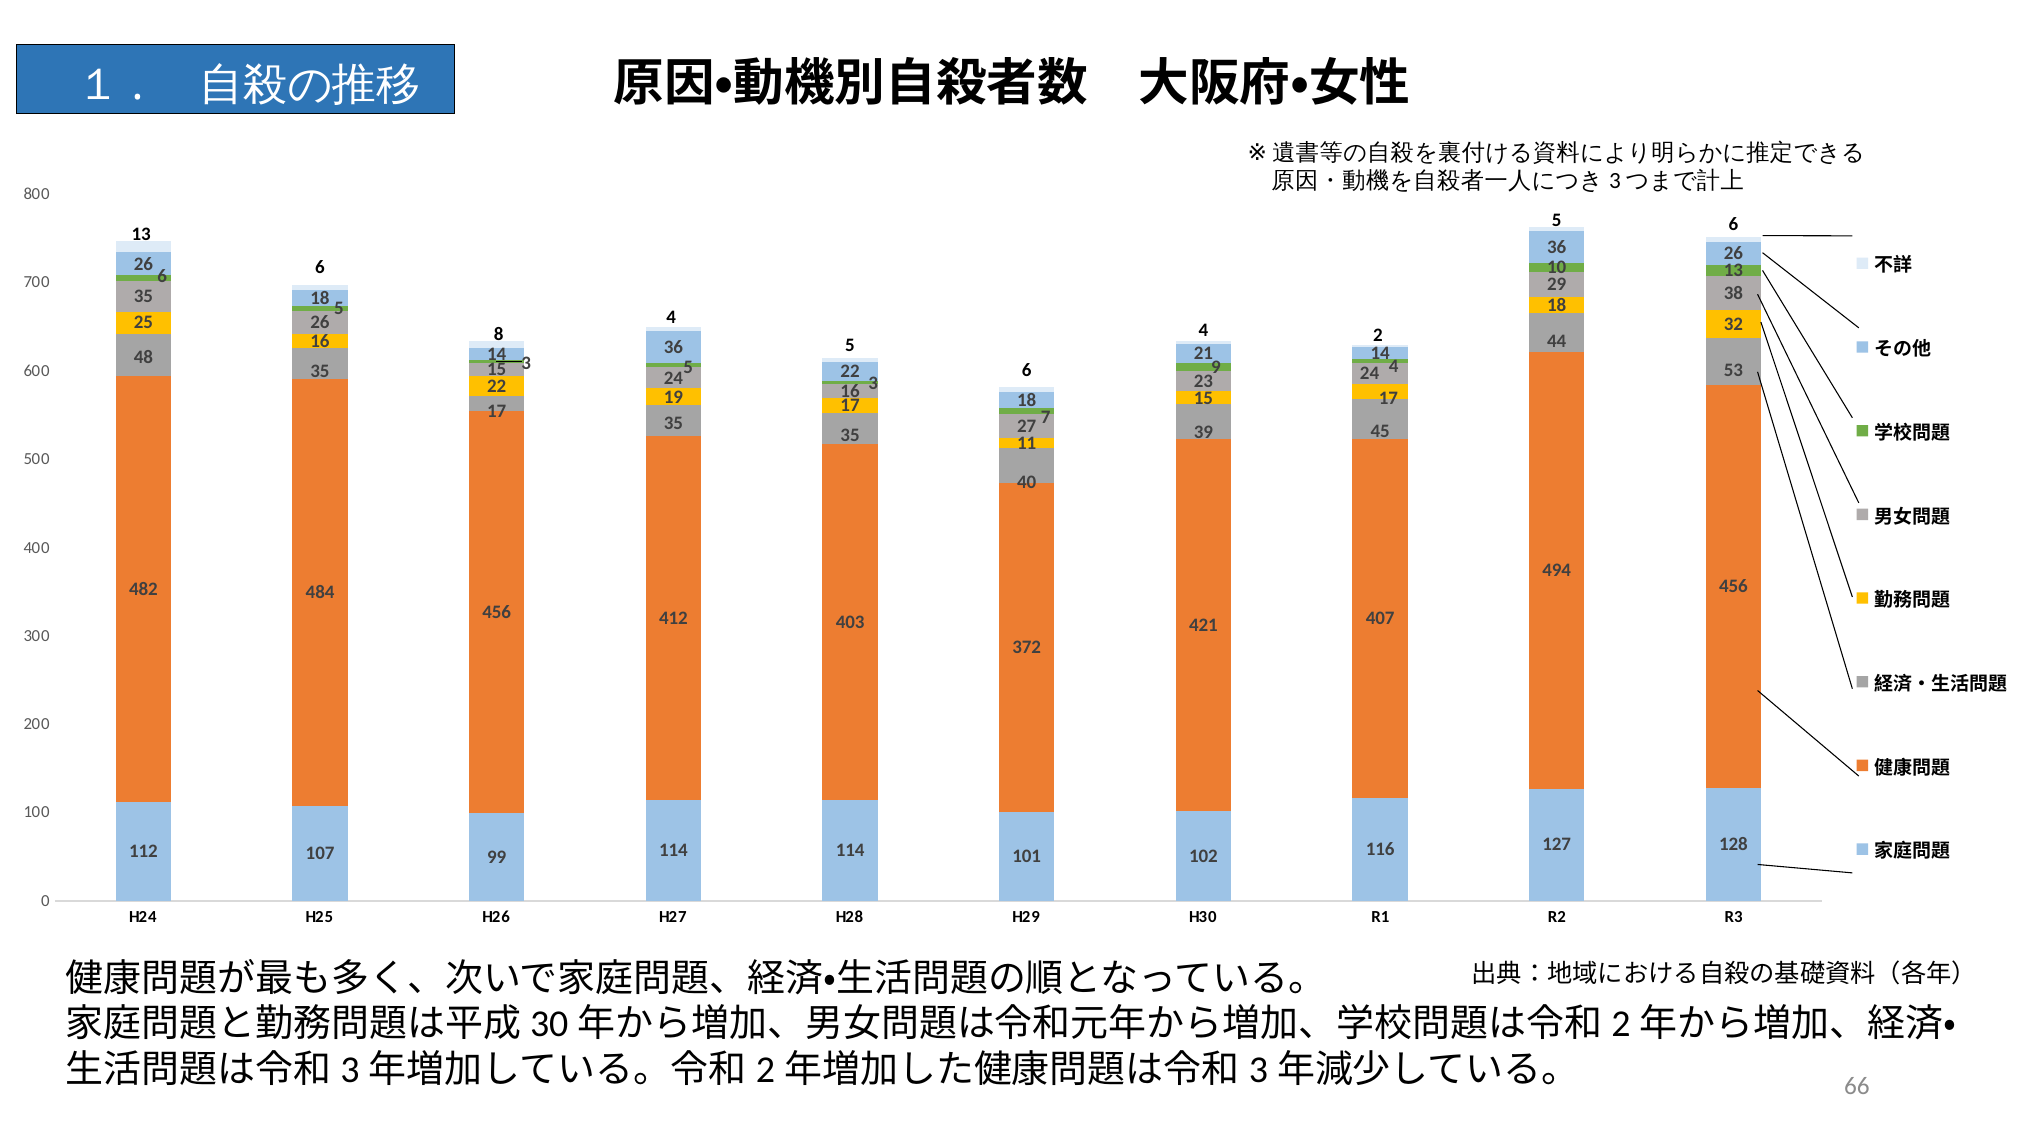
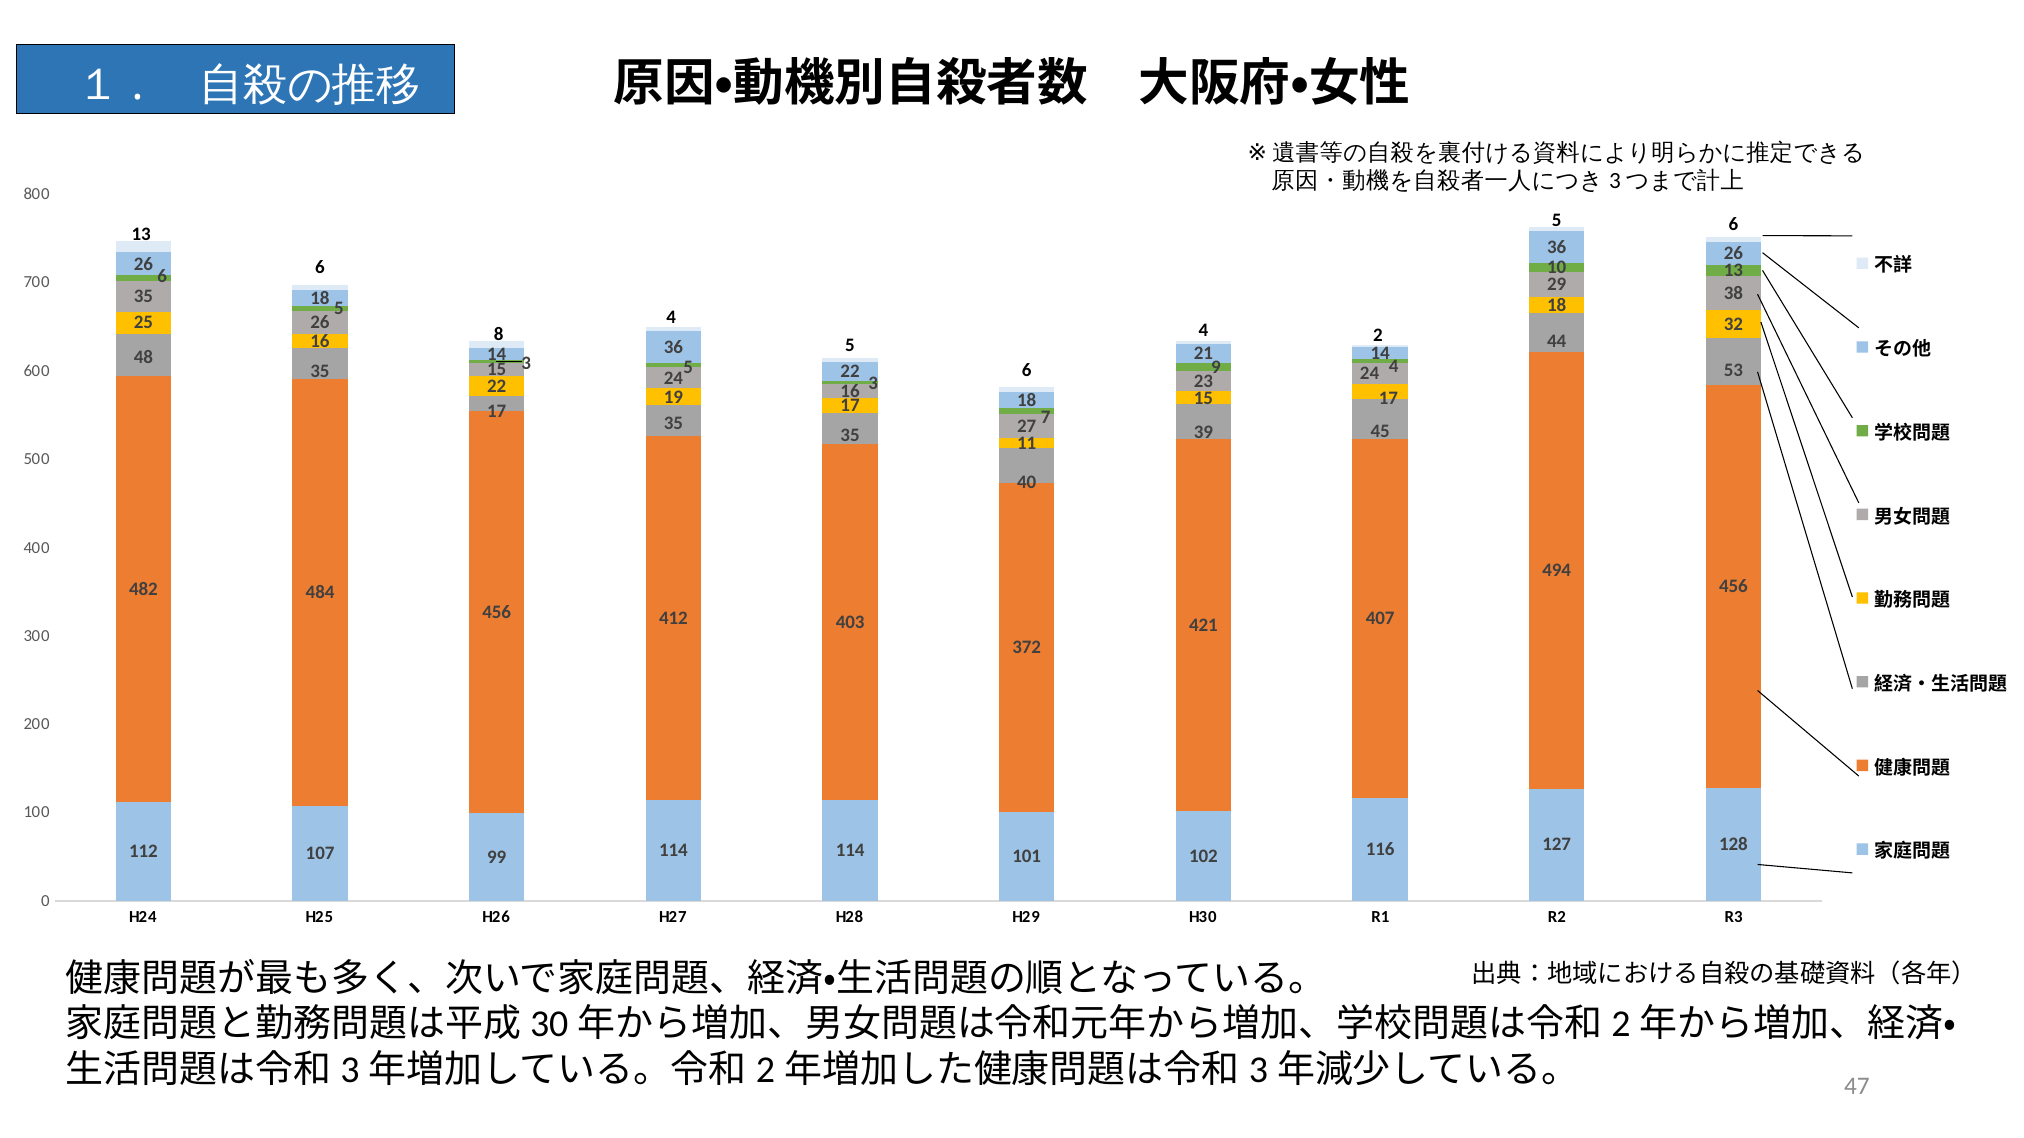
66: 66 -> 47
